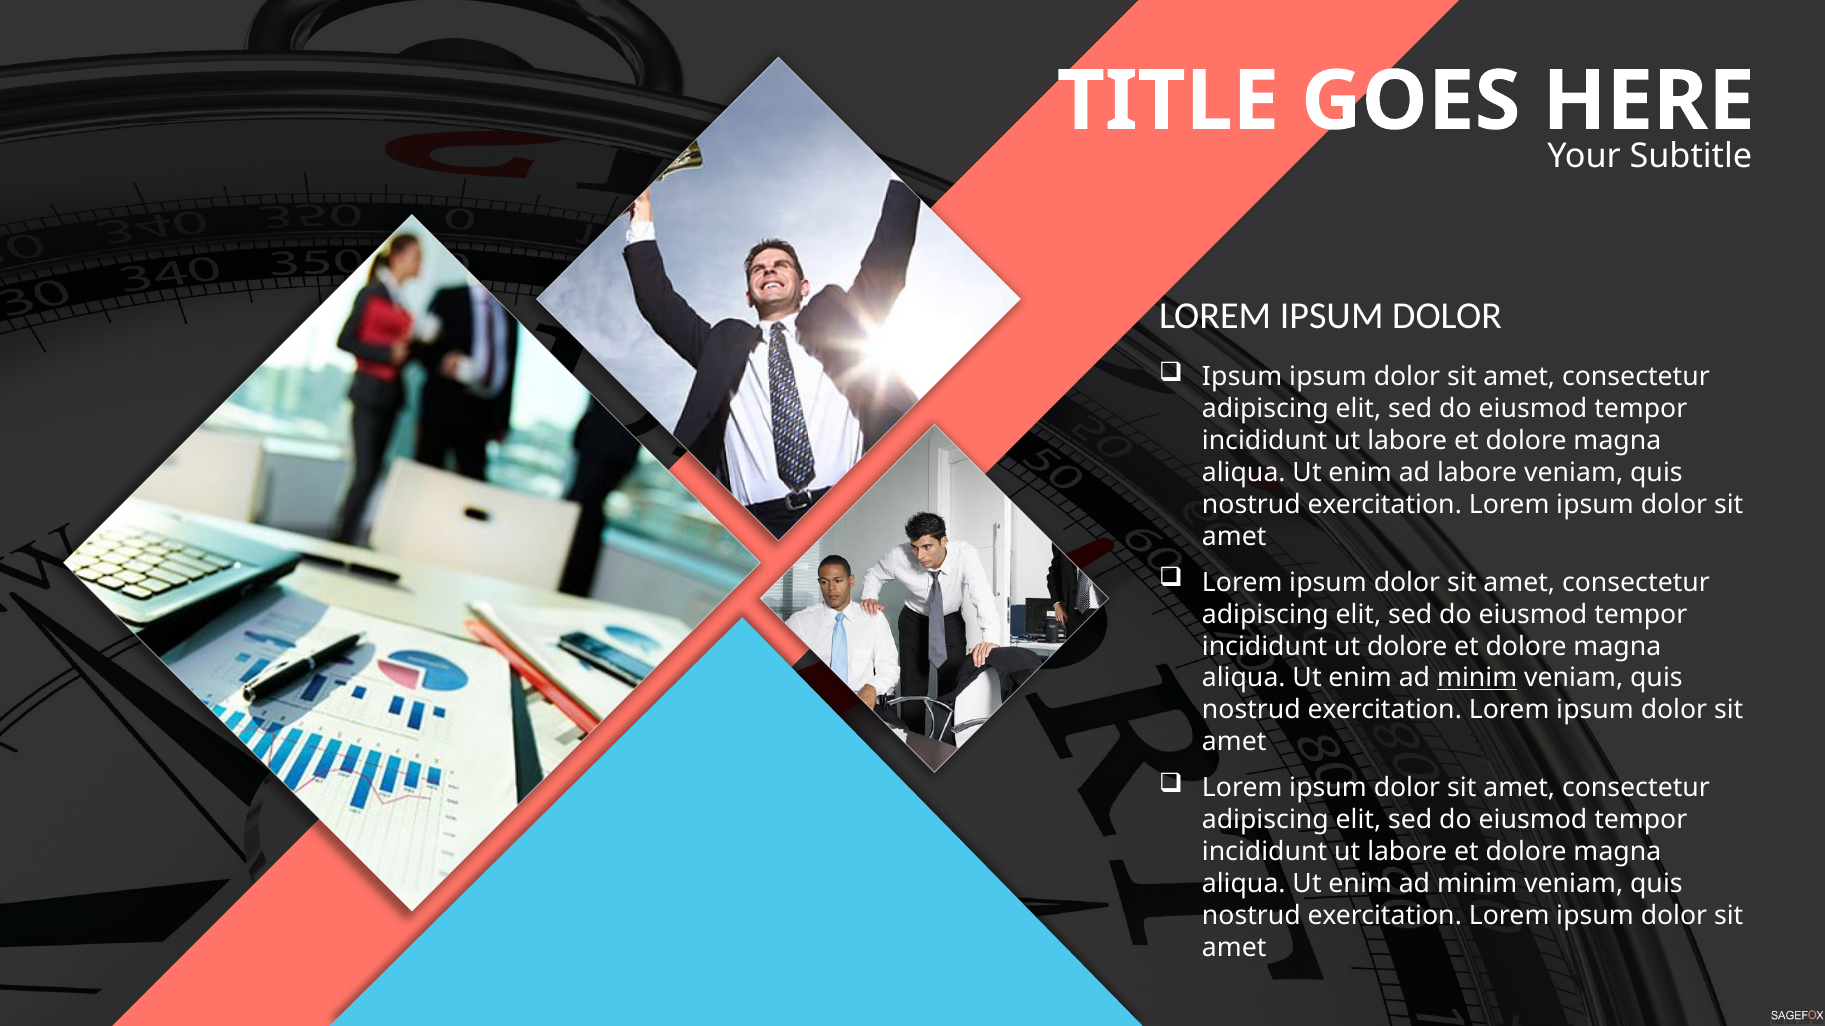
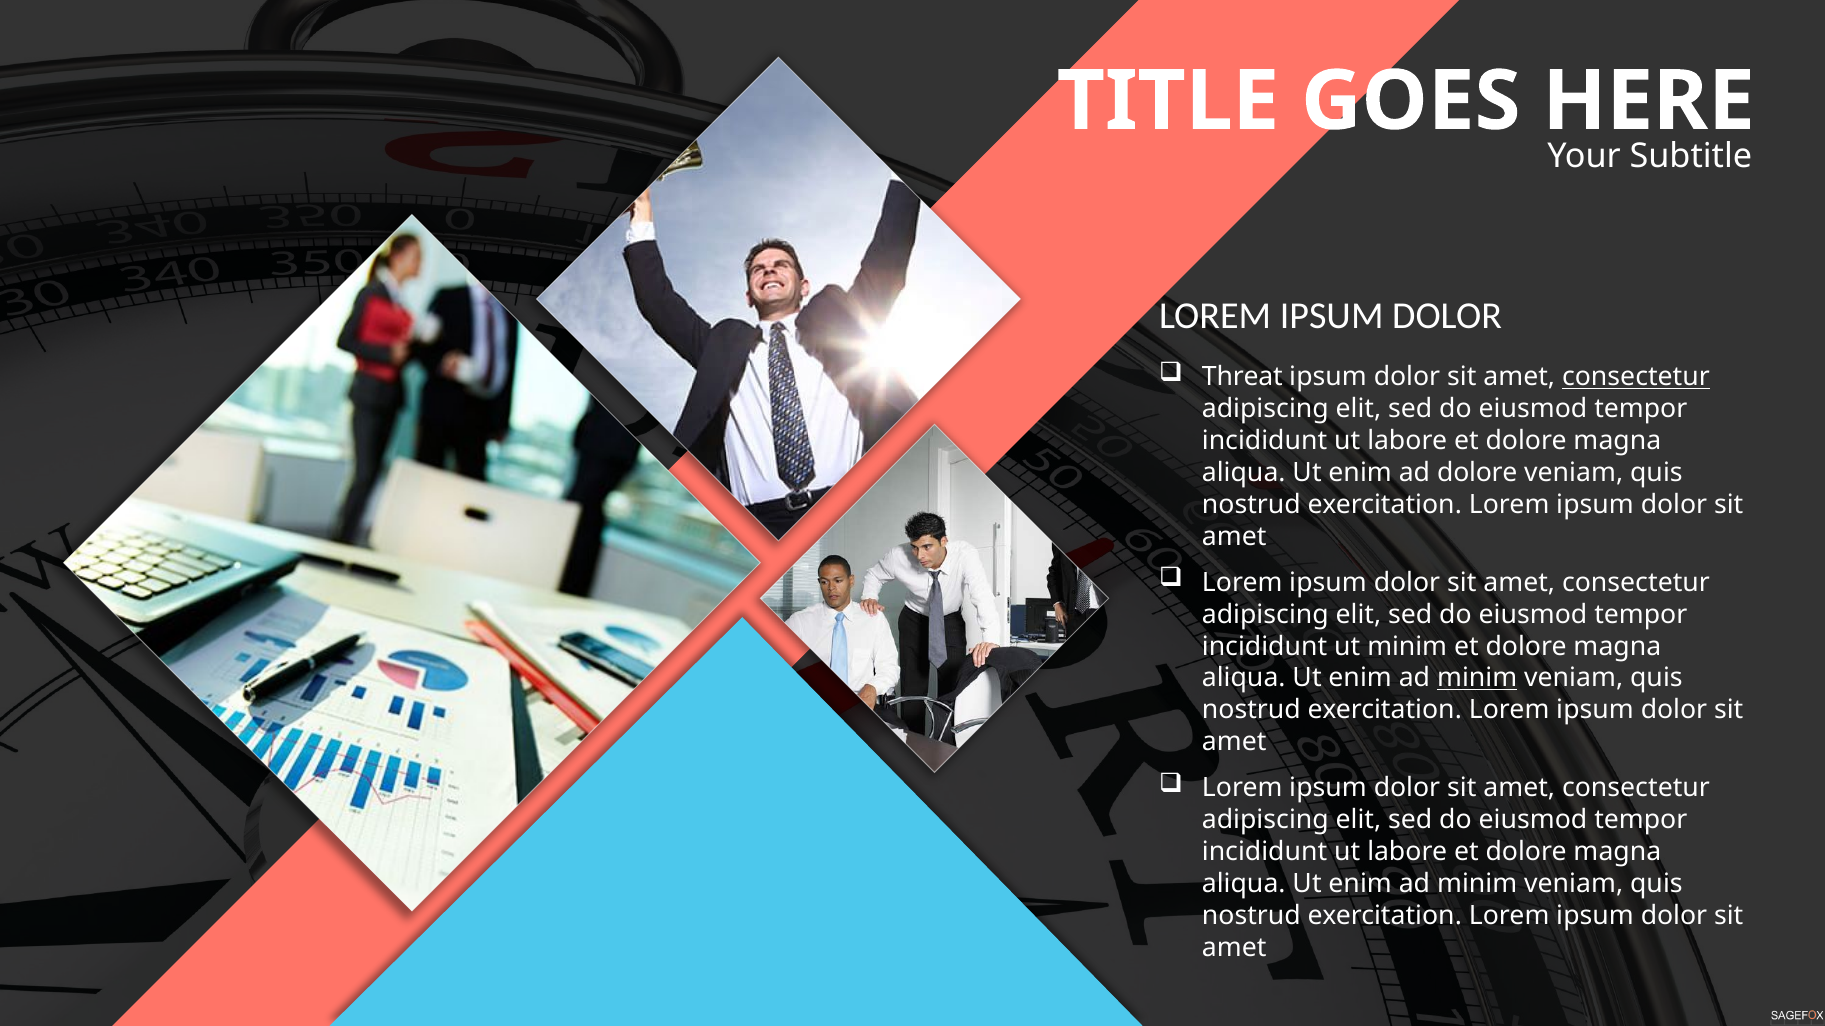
Ipsum at (1242, 377): Ipsum -> Threat
consectetur at (1636, 377) underline: none -> present
ad labore: labore -> dolore
ut dolore: dolore -> minim
